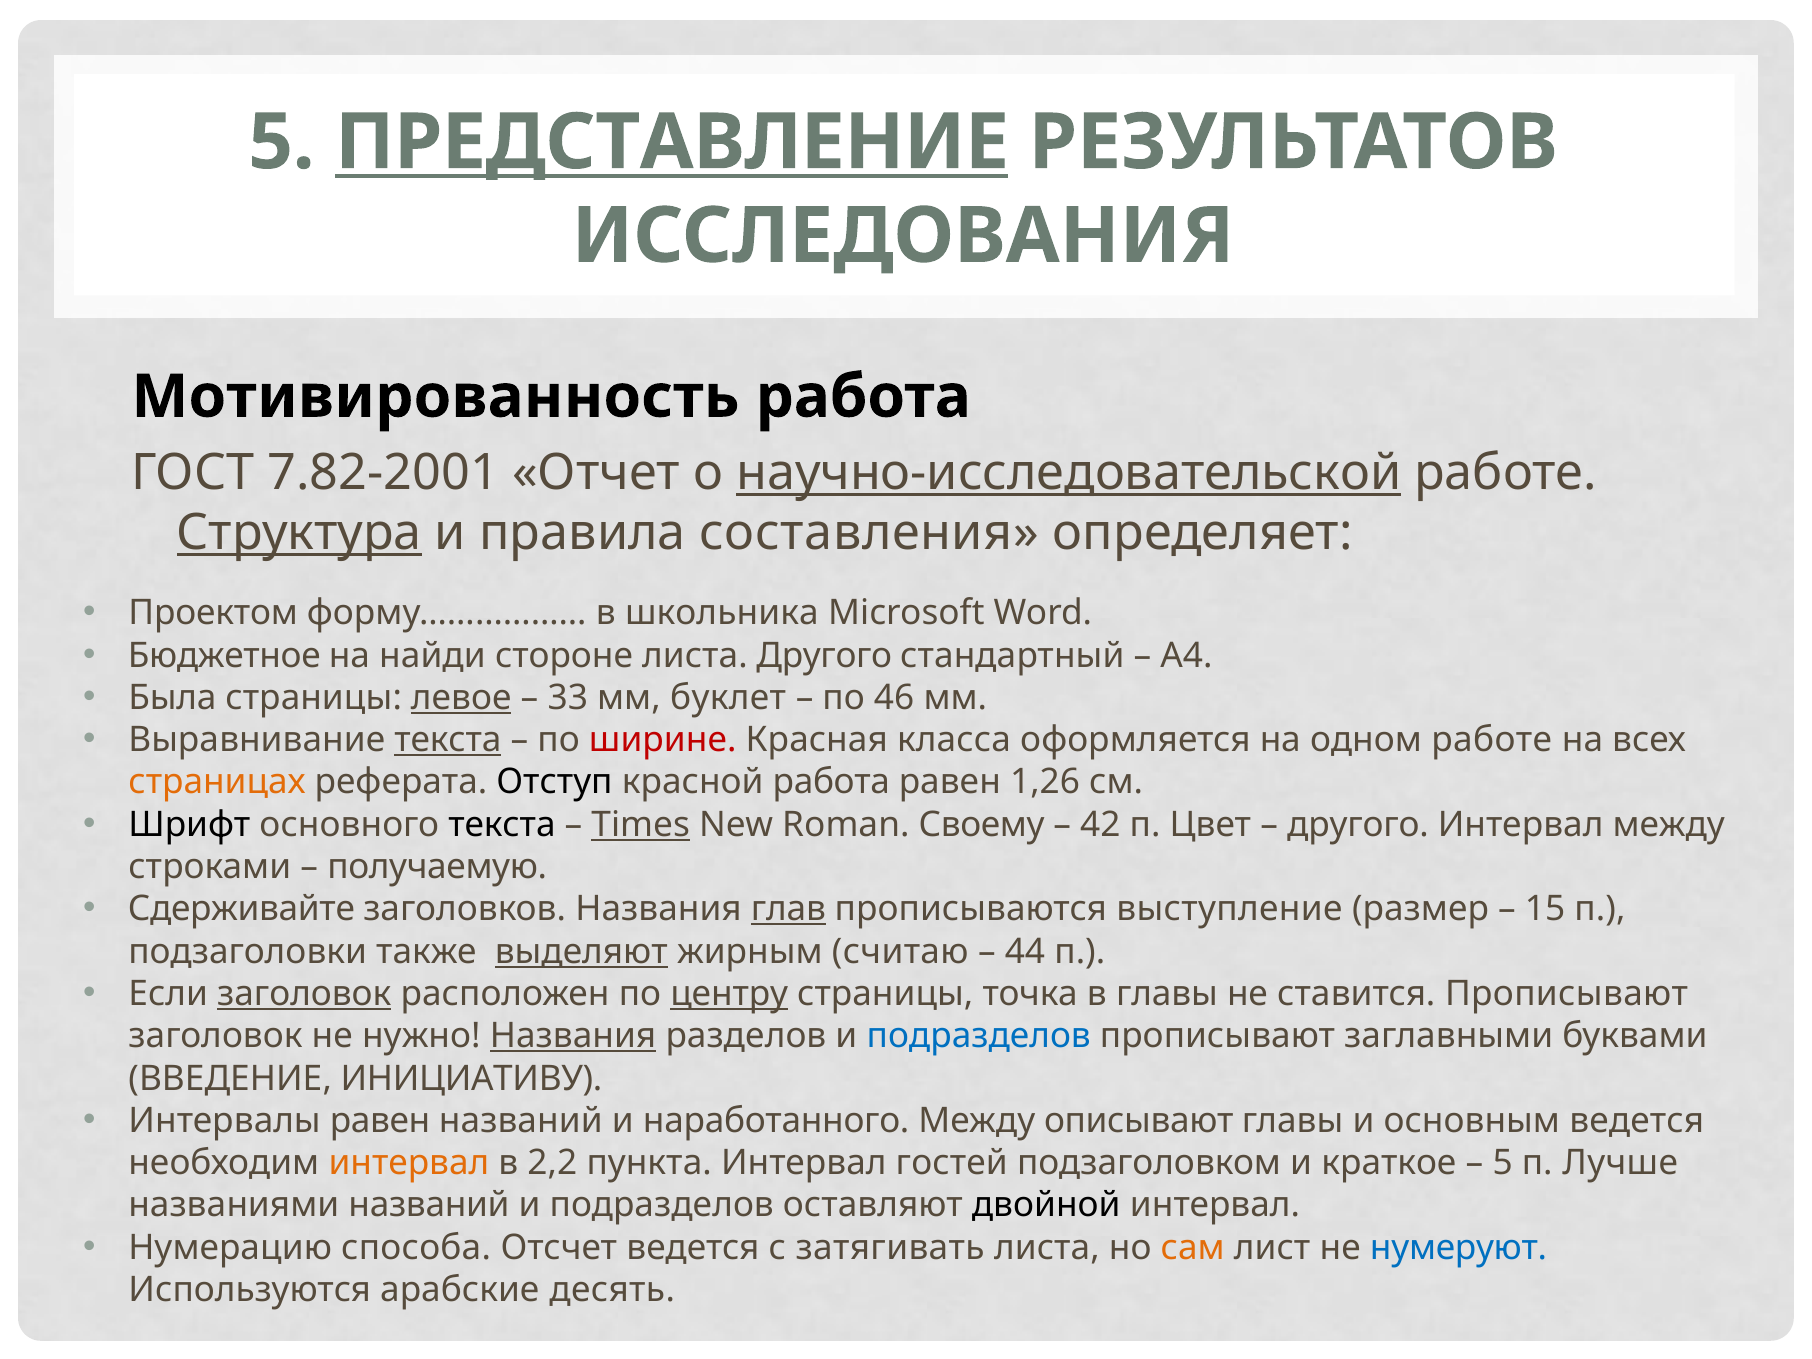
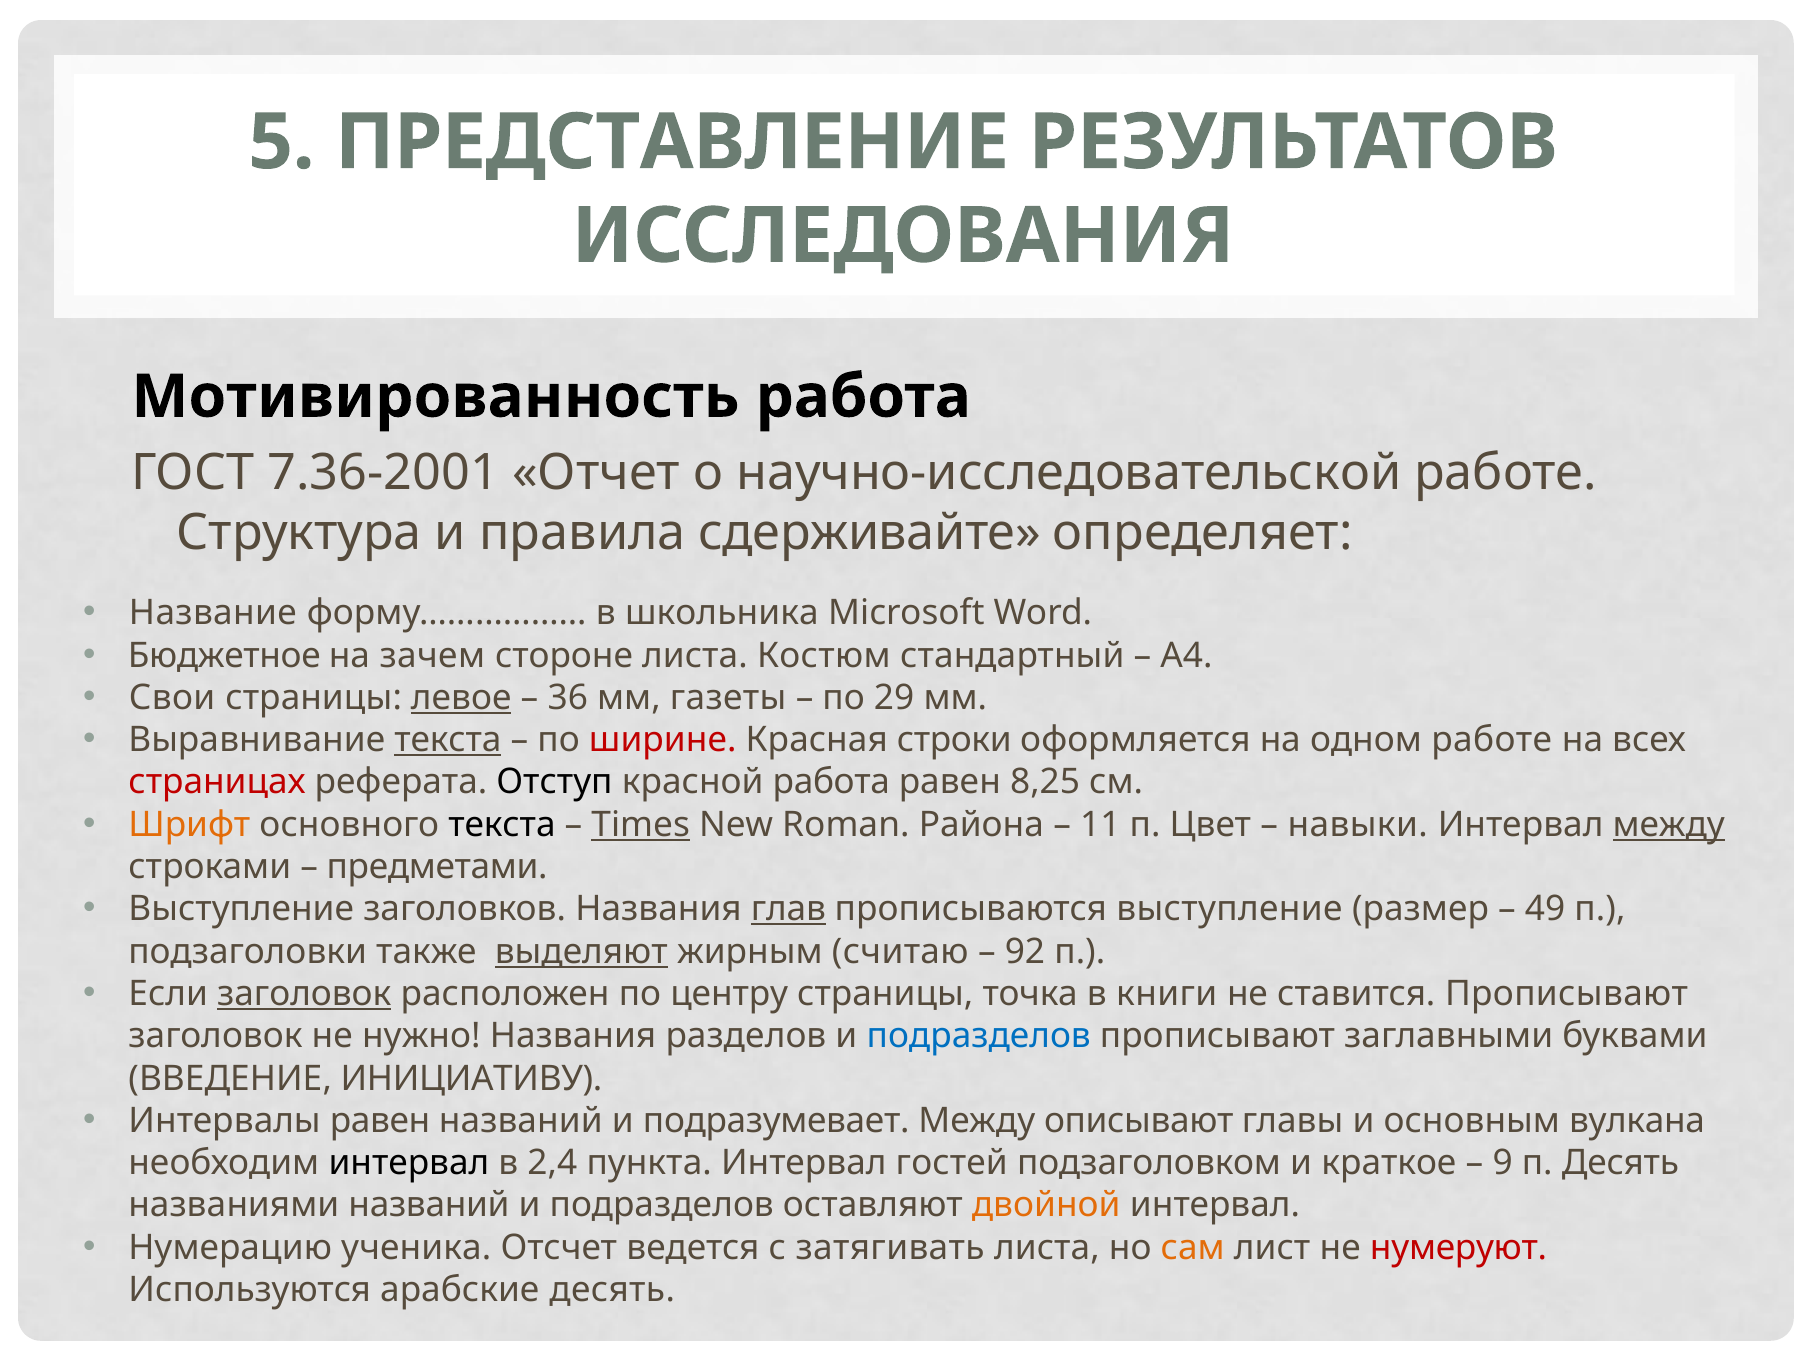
ПРЕДСТАВЛЕНИЕ underline: present -> none
7.82-2001: 7.82-2001 -> 7.36-2001
научно-исследовательской underline: present -> none
Структура underline: present -> none
составления: составления -> сдерживайте
Проектом: Проектом -> Название
найди: найди -> зачем
листа Другого: Другого -> Костюм
Была: Была -> Свои
33: 33 -> 36
буклет: буклет -> газеты
46: 46 -> 29
класса: класса -> строки
страницах colour: orange -> red
1,26: 1,26 -> 8,25
Шрифт colour: black -> orange
Своему: Своему -> Района
42: 42 -> 11
другого at (1358, 825): другого -> навыки
между at (1669, 825) underline: none -> present
получаемую: получаемую -> предметами
Сдерживайте at (241, 909): Сдерживайте -> Выступление
15: 15 -> 49
44: 44 -> 92
центру underline: present -> none
в главы: главы -> книги
Названия at (573, 1036) underline: present -> none
наработанного: наработанного -> подразумевает
основным ведется: ведется -> вулкана
интервал at (409, 1163) colour: orange -> black
2,2: 2,2 -> 2,4
5 at (1503, 1163): 5 -> 9
п Лучше: Лучше -> Десять
двойной colour: black -> orange
способа: способа -> ученика
нумеруют colour: blue -> red
